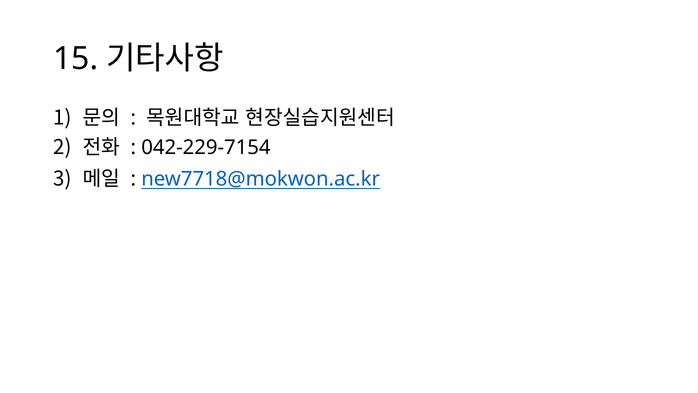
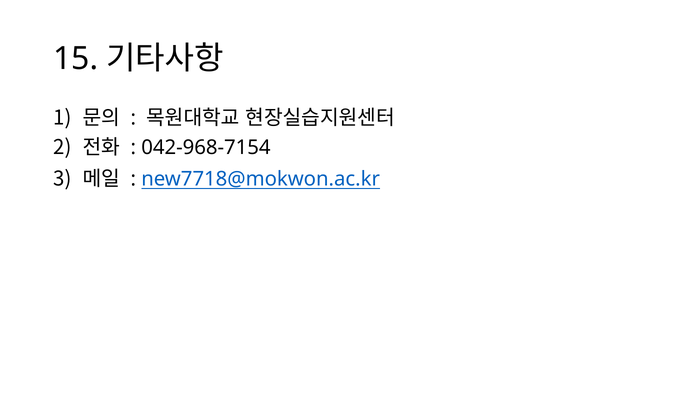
042-229-7154: 042-229-7154 -> 042-968-7154
